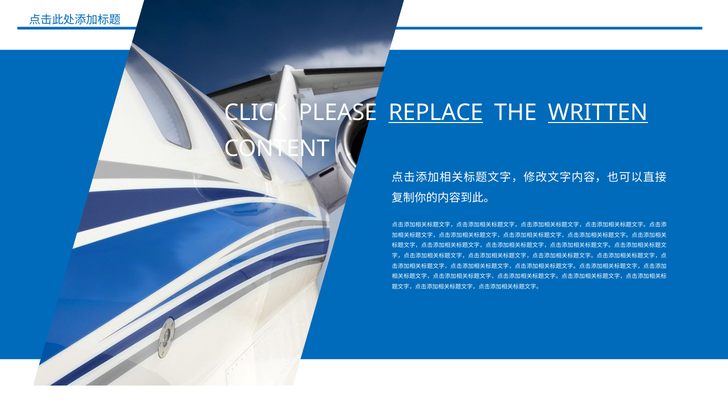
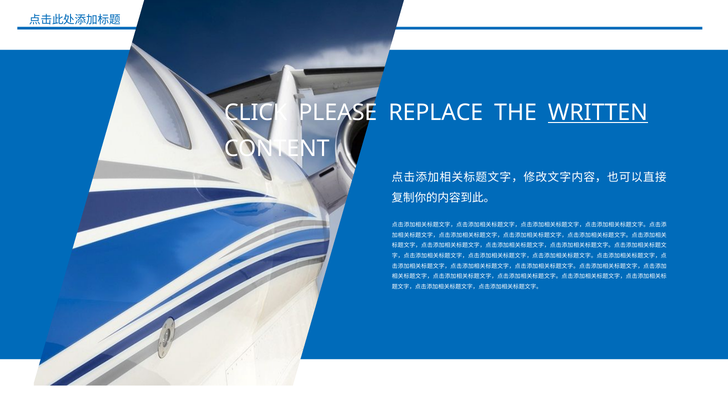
REPLACE underline: present -> none
